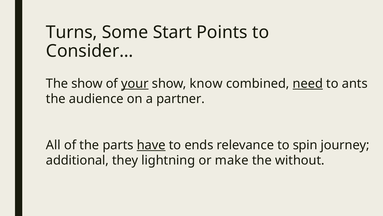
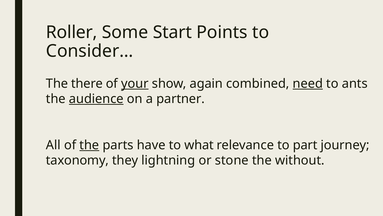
Turns: Turns -> Roller
The show: show -> there
know: know -> again
audience underline: none -> present
the at (89, 145) underline: none -> present
have underline: present -> none
ends: ends -> what
spin: spin -> part
additional: additional -> taxonomy
make: make -> stone
